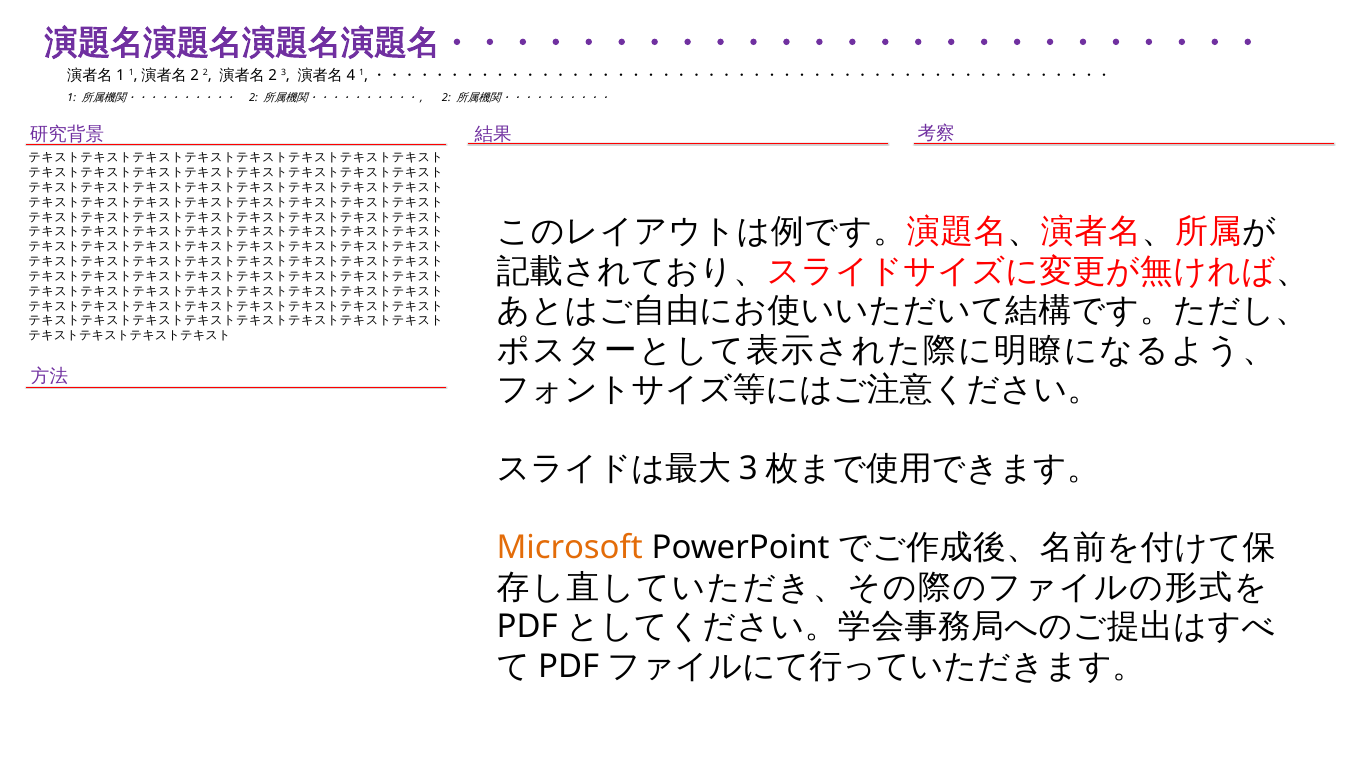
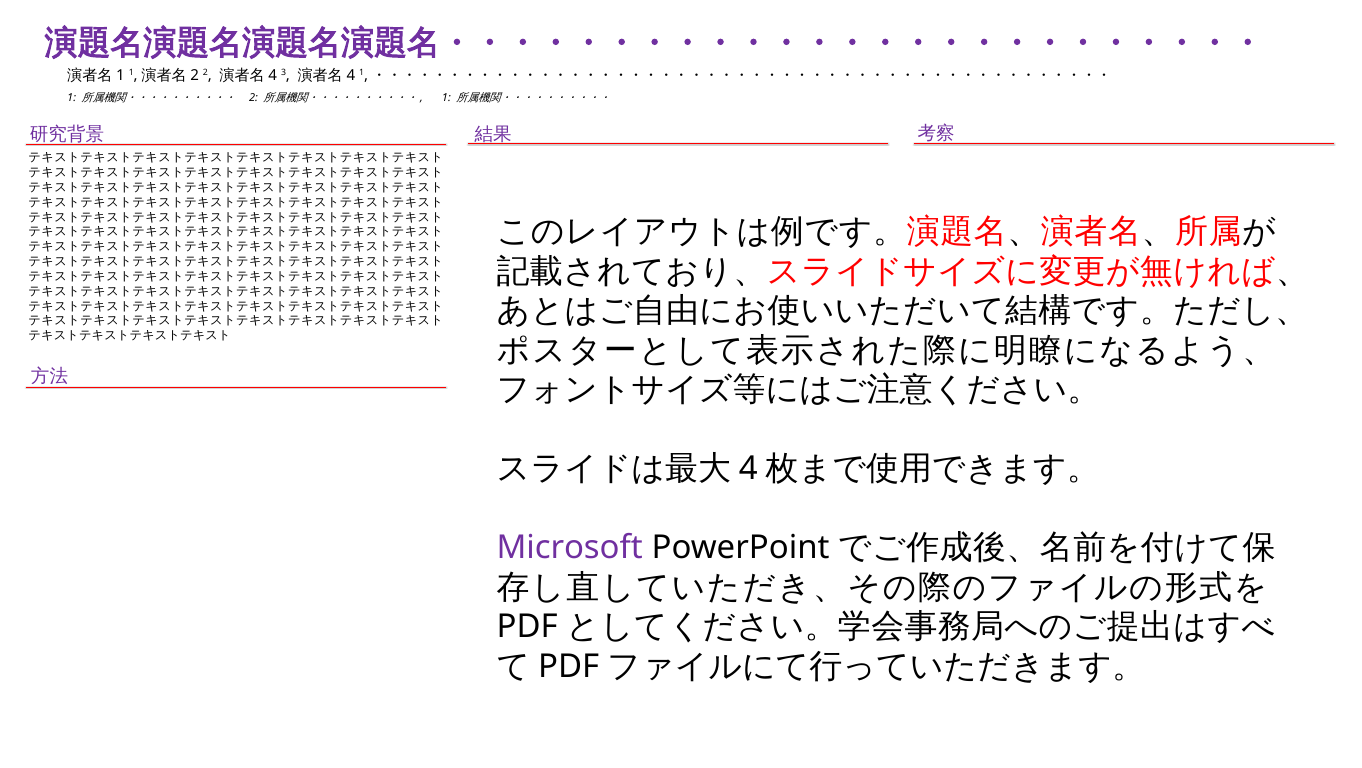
2 at (273, 75): 2 -> 4
2 at (446, 98): 2 -> 1
3 at (748, 469): 3 -> 4
Microsoft colour: orange -> purple
